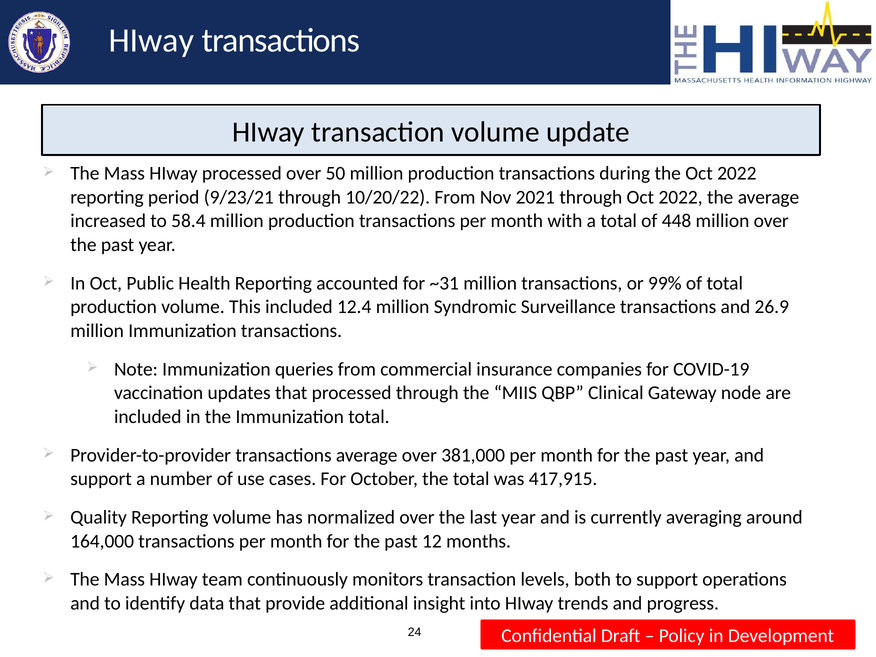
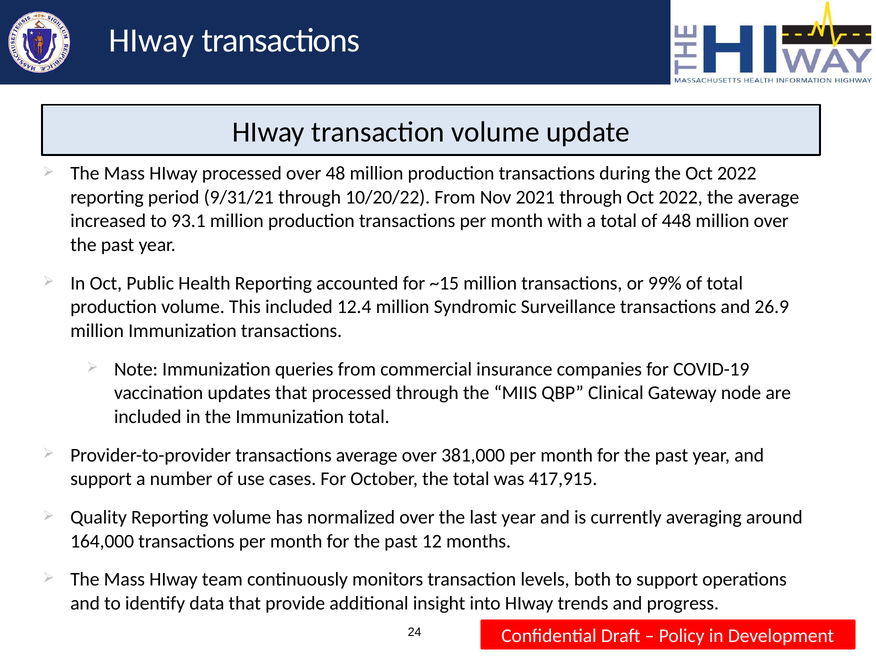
50: 50 -> 48
9/23/21: 9/23/21 -> 9/31/21
58.4: 58.4 -> 93.1
~31: ~31 -> ~15
